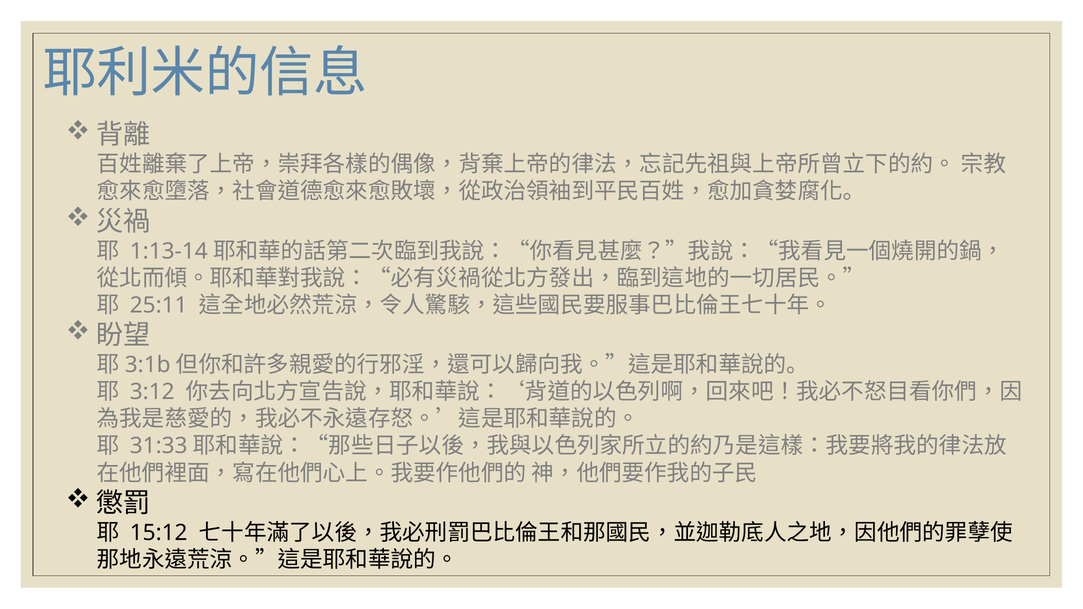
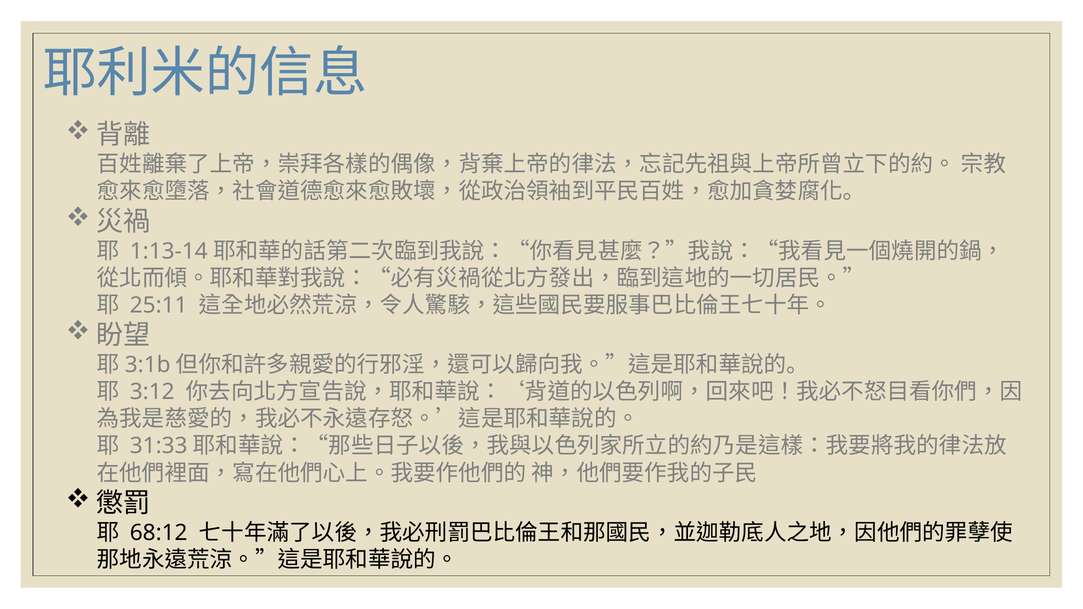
15:12: 15:12 -> 68:12
